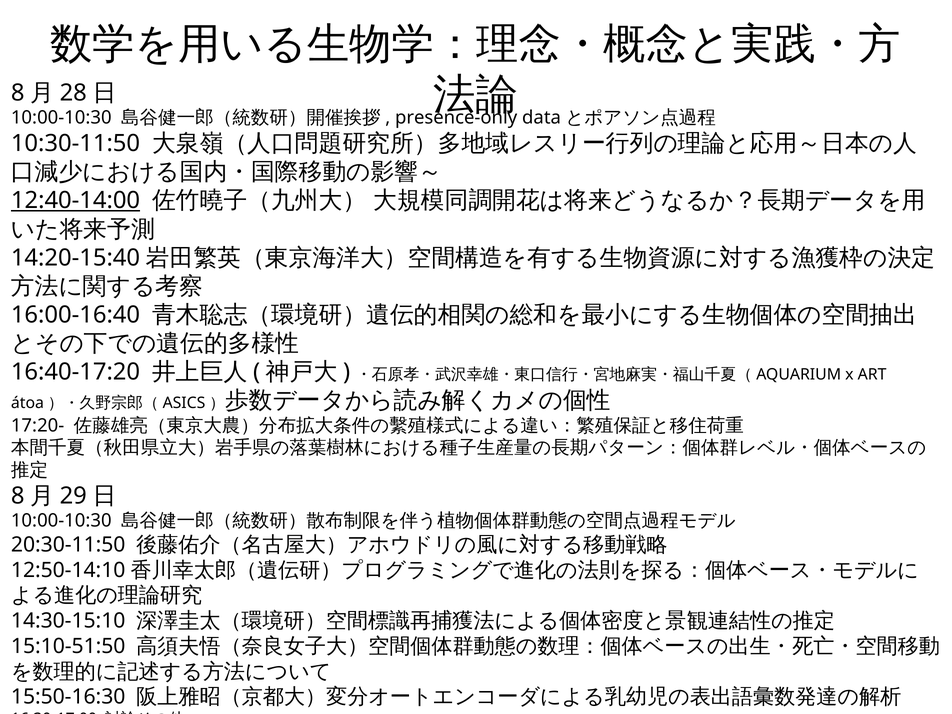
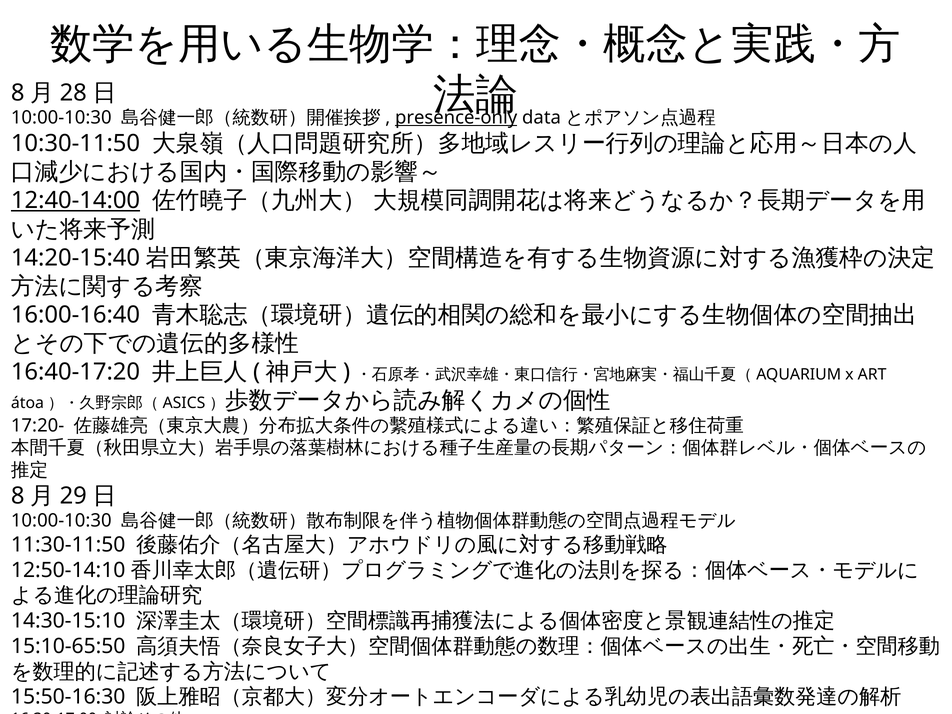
presence-only underline: none -> present
20:30-11:50: 20:30-11:50 -> 11:30-11:50
15:10-51:50: 15:10-51:50 -> 15:10-65:50
